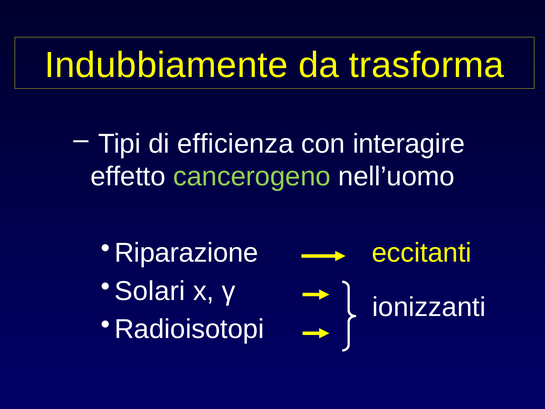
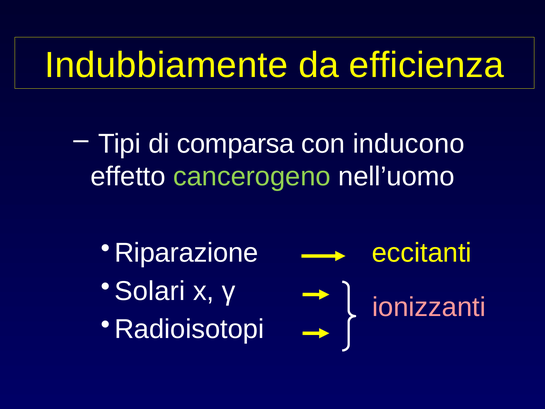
trasforma: trasforma -> efficienza
efficienza: efficienza -> comparsa
interagire: interagire -> inducono
ionizzanti colour: white -> pink
